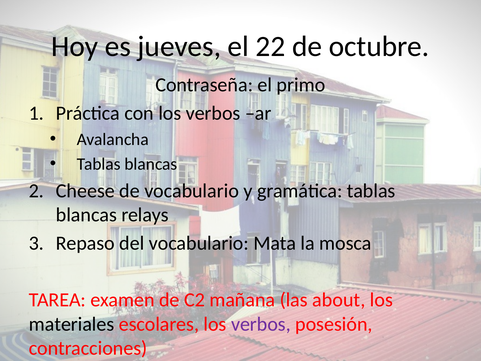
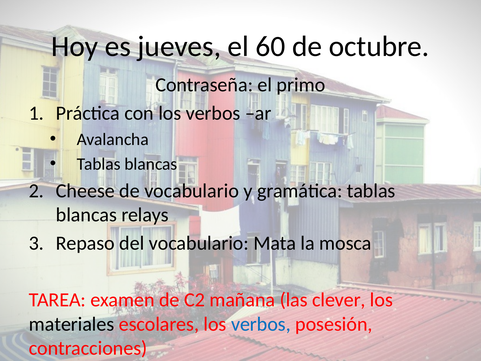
22: 22 -> 60
about: about -> clever
verbos at (261, 324) colour: purple -> blue
